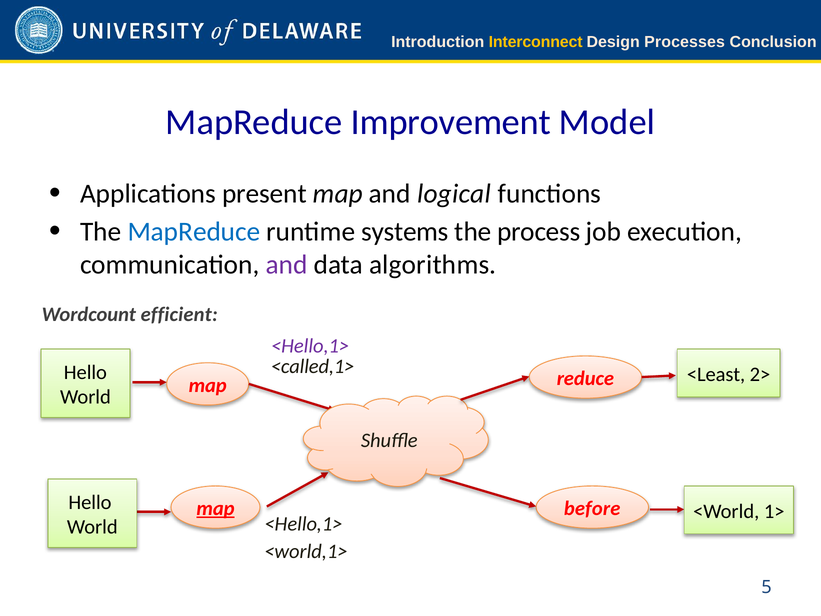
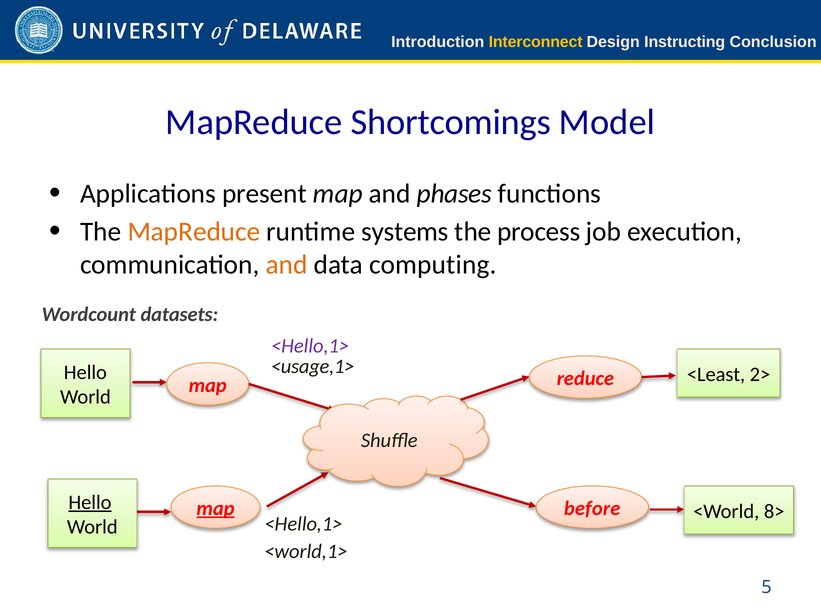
Processes: Processes -> Instructing
Improvement: Improvement -> Shortcomings
logical: logical -> phases
MapReduce at (194, 232) colour: blue -> orange
and at (287, 265) colour: purple -> orange
algorithms: algorithms -> computing
efficient: efficient -> datasets
<called,1>: <called,1> -> <usage,1>
Hello at (90, 502) underline: none -> present
1>: 1> -> 8>
